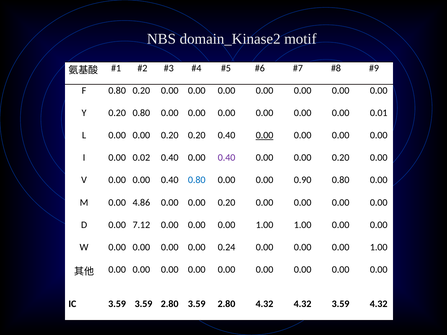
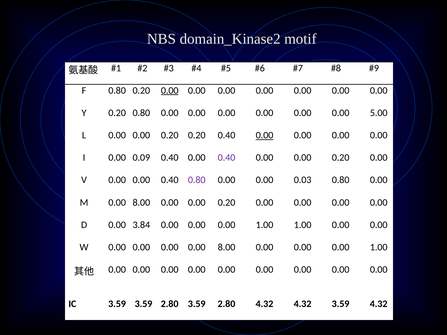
0.00 at (170, 91) underline: none -> present
0.01: 0.01 -> 5.00
0.02: 0.02 -> 0.09
0.80 at (197, 180) colour: blue -> purple
0.90: 0.90 -> 0.03
M 0.00 4.86: 4.86 -> 8.00
7.12: 7.12 -> 3.84
0.00 0.00 0.24: 0.24 -> 8.00
